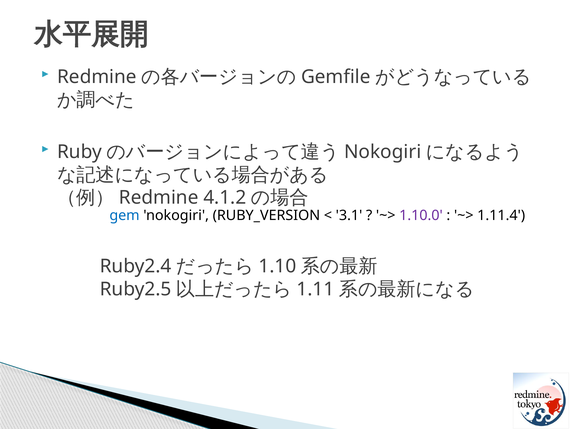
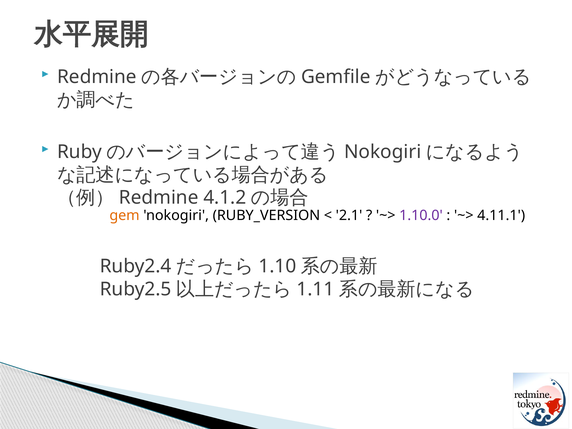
gem colour: blue -> orange
3.1: 3.1 -> 2.1
1.11.4: 1.11.4 -> 4.11.1
